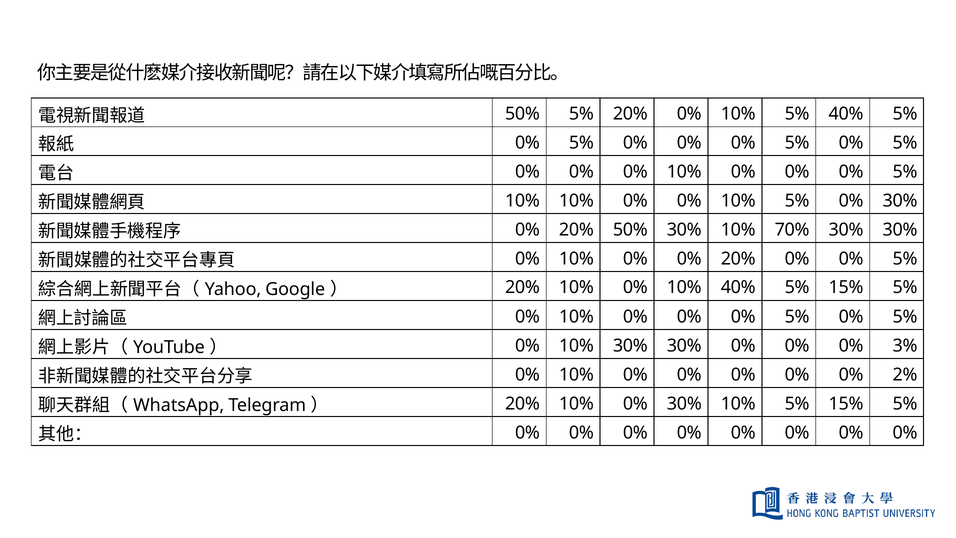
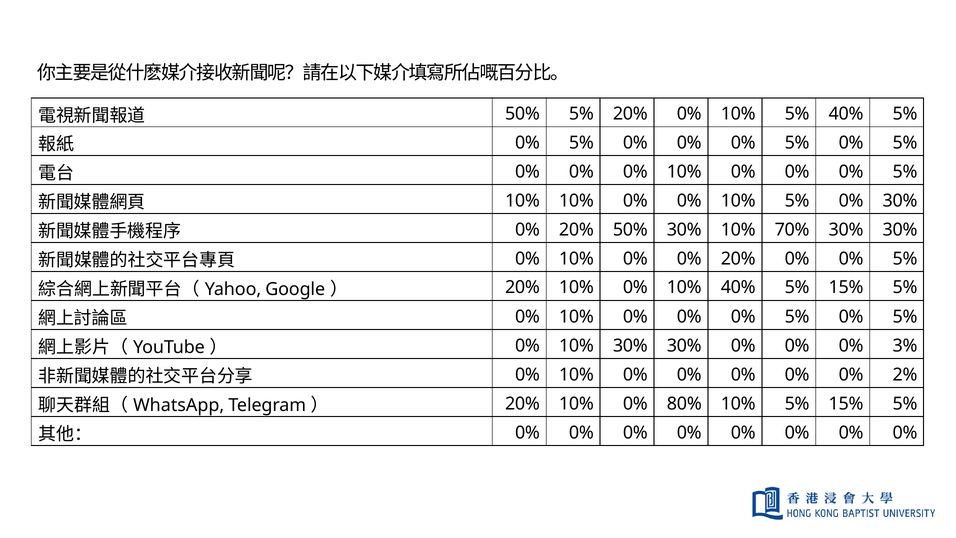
10% 0% 30%: 30% -> 80%
